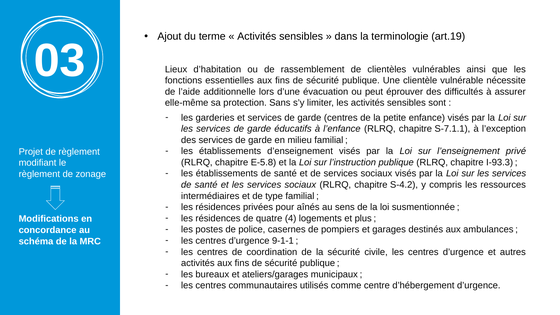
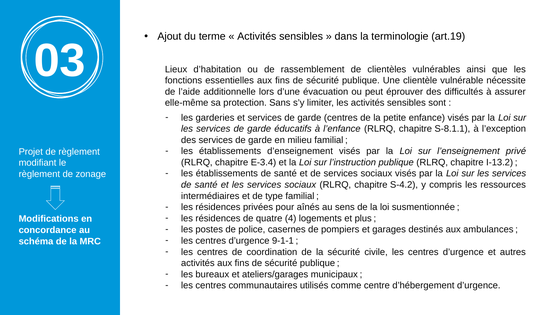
S-7.1.1: S-7.1.1 -> S-8.1.1
E-5.8: E-5.8 -> E-3.4
I-93.3: I-93.3 -> I-13.2
